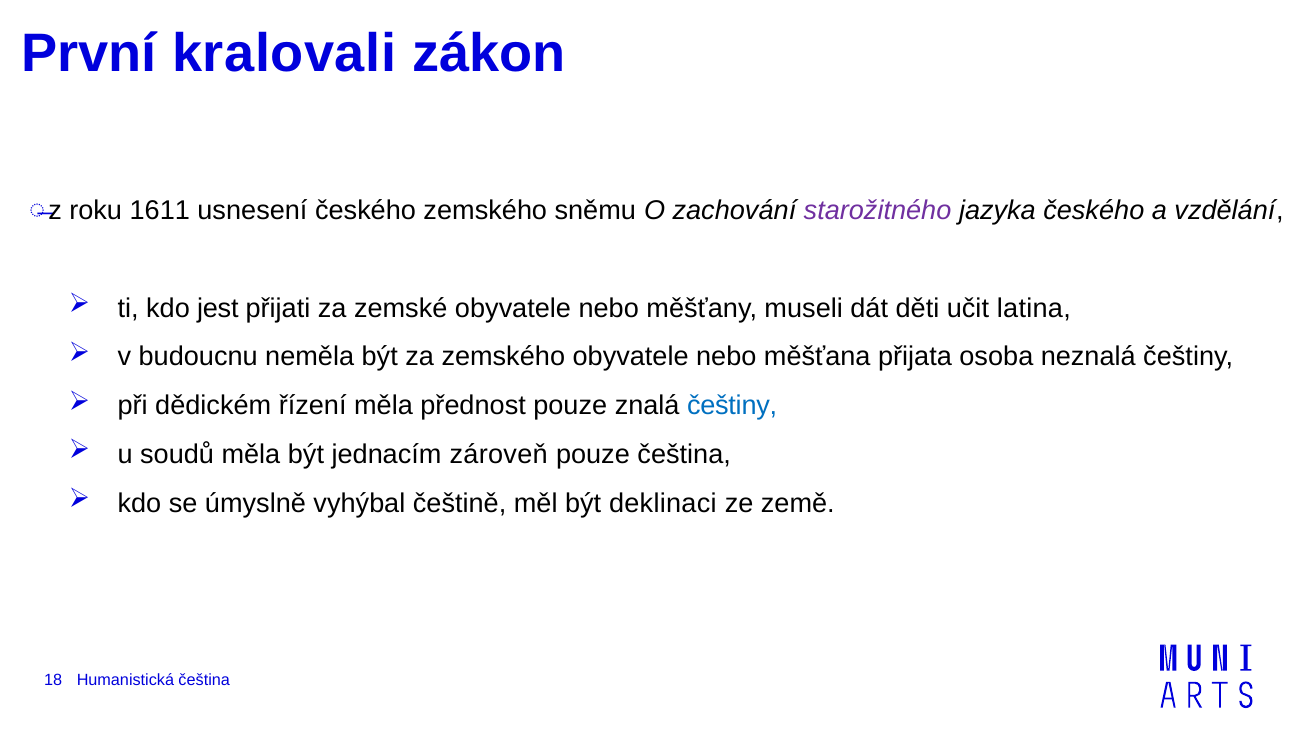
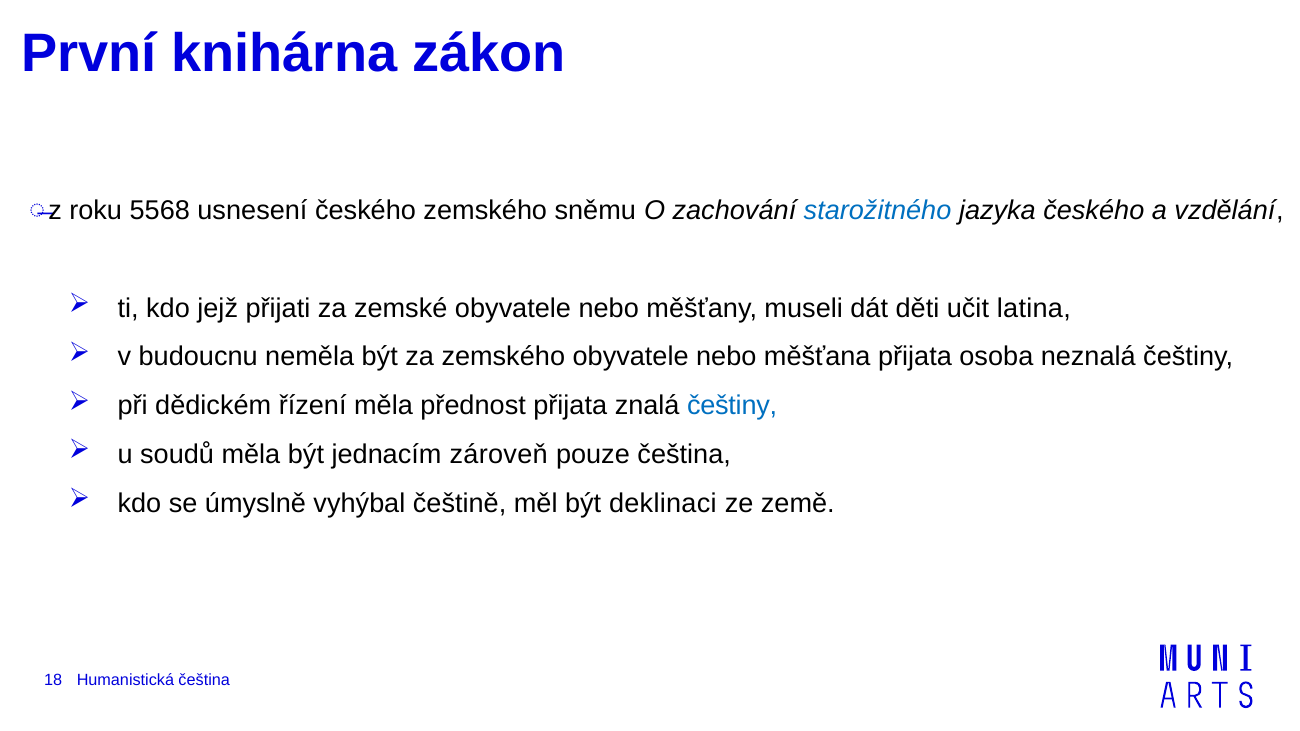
kralovali: kralovali -> knihárna
1611: 1611 -> 5568
starožitného colour: purple -> blue
jest: jest -> jejž
přednost pouze: pouze -> přijata
